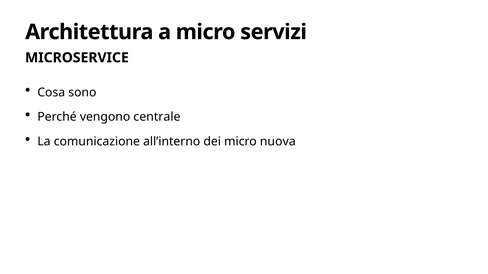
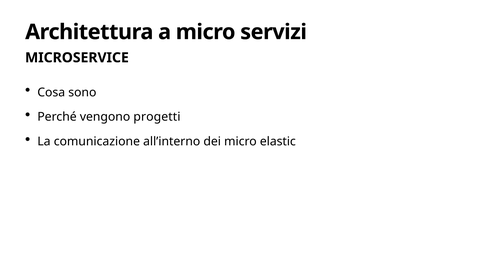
centrale: centrale -> progetti
nuova: nuova -> elastic
